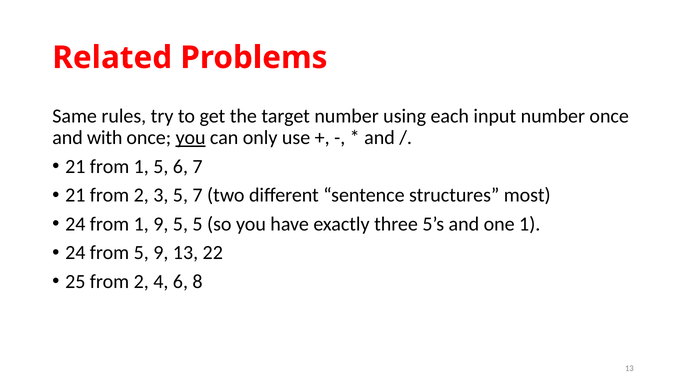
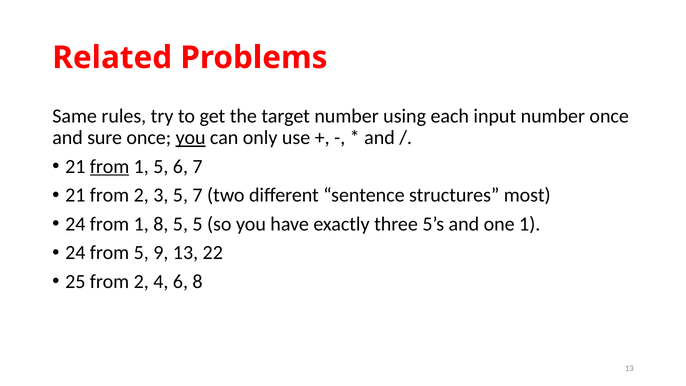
with: with -> sure
from at (110, 166) underline: none -> present
1 9: 9 -> 8
